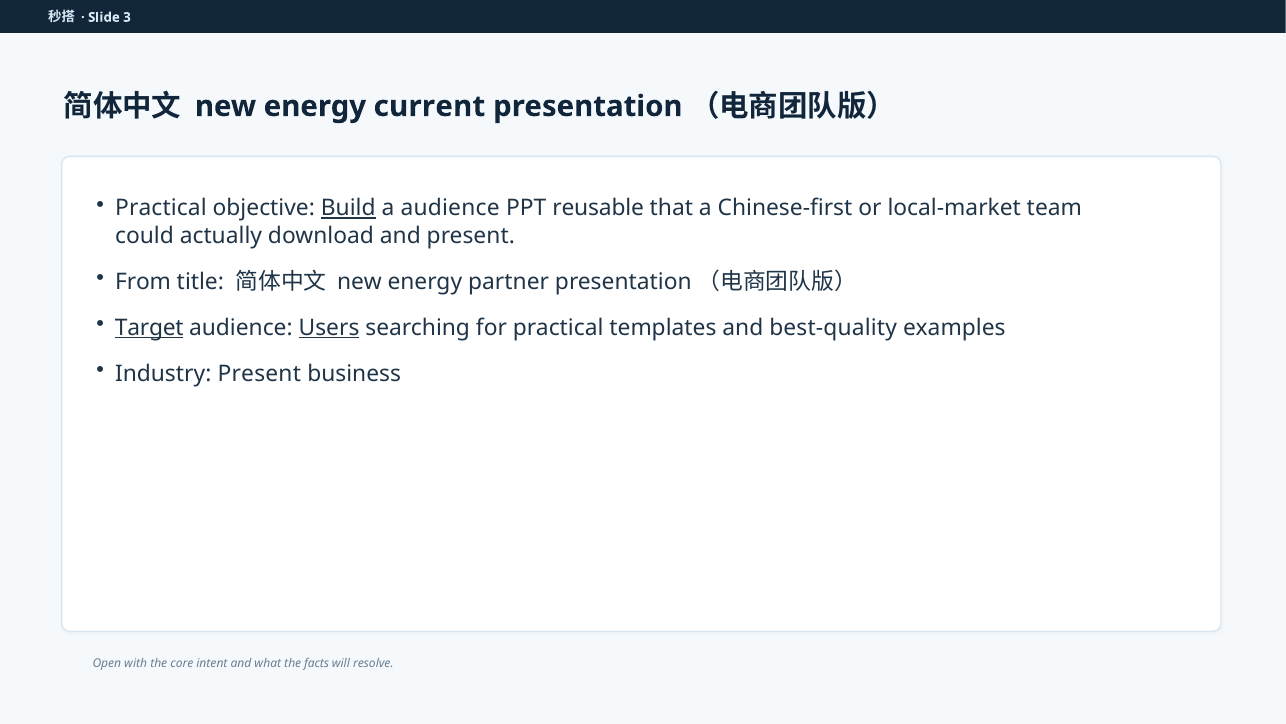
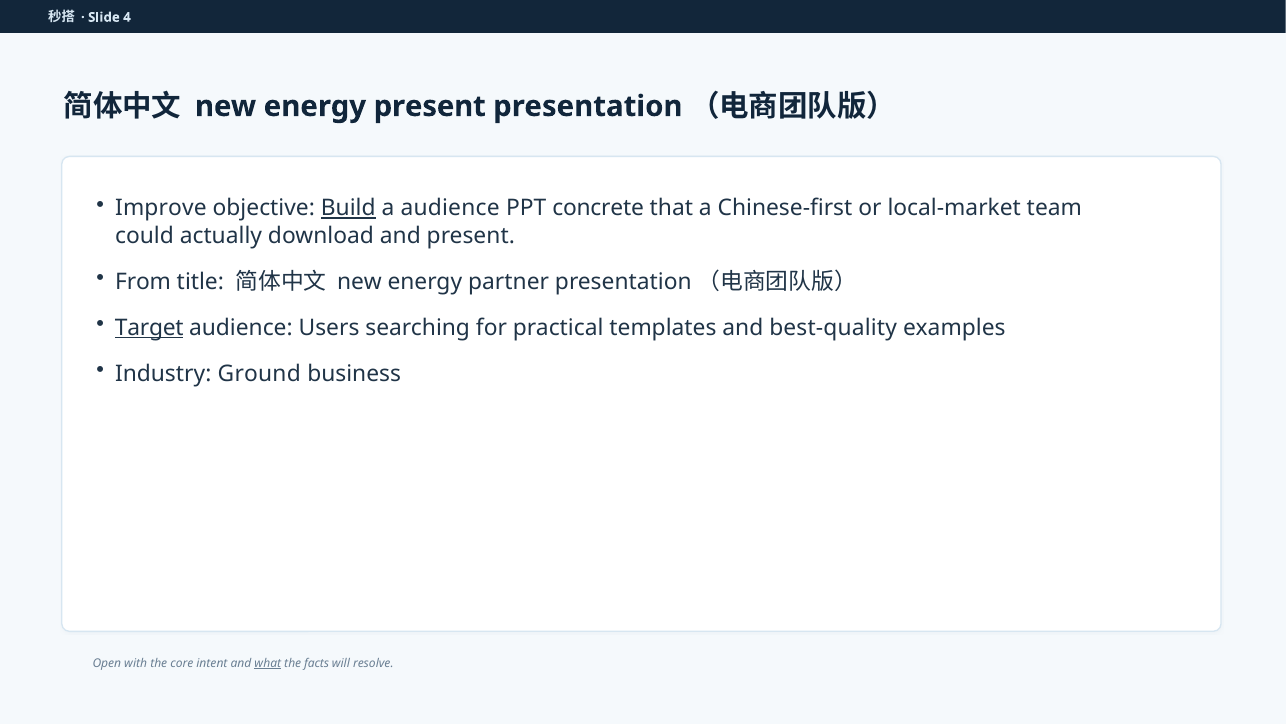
3: 3 -> 4
energy current: current -> present
Practical at (161, 208): Practical -> Improve
reusable: reusable -> concrete
Users underline: present -> none
Industry Present: Present -> Ground
what underline: none -> present
